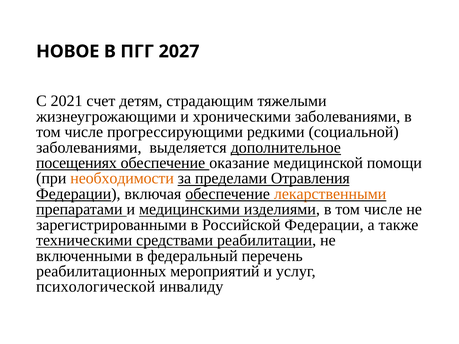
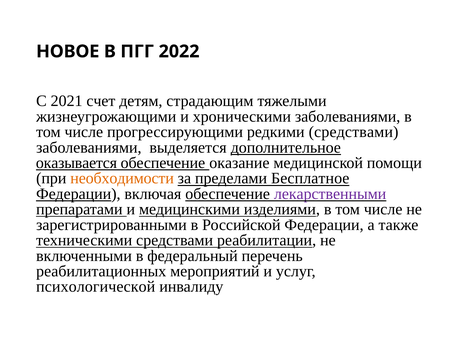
2027: 2027 -> 2022
редкими социальной: социальной -> средствами
посещениях: посещениях -> оказывается
Отравления: Отравления -> Бесплатное
лекарственными colour: orange -> purple
